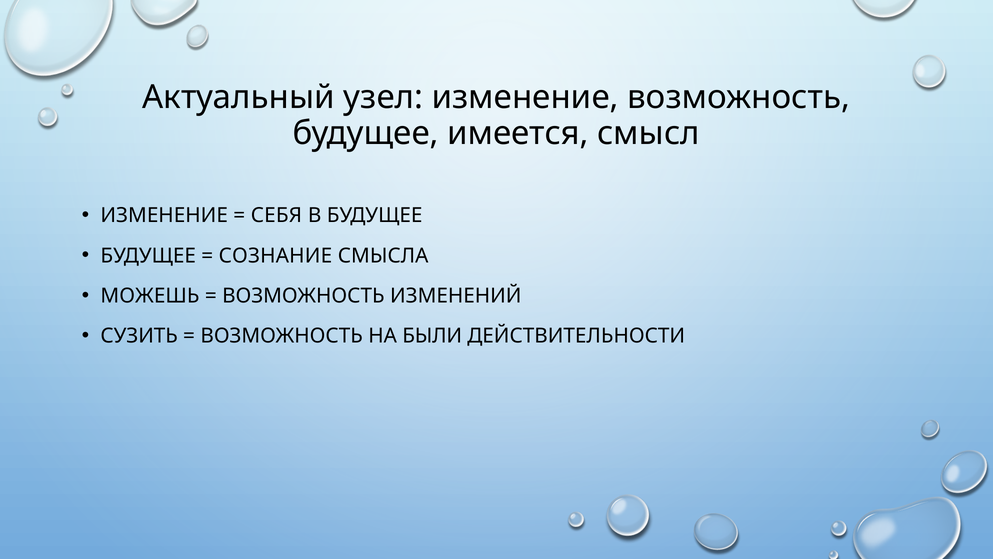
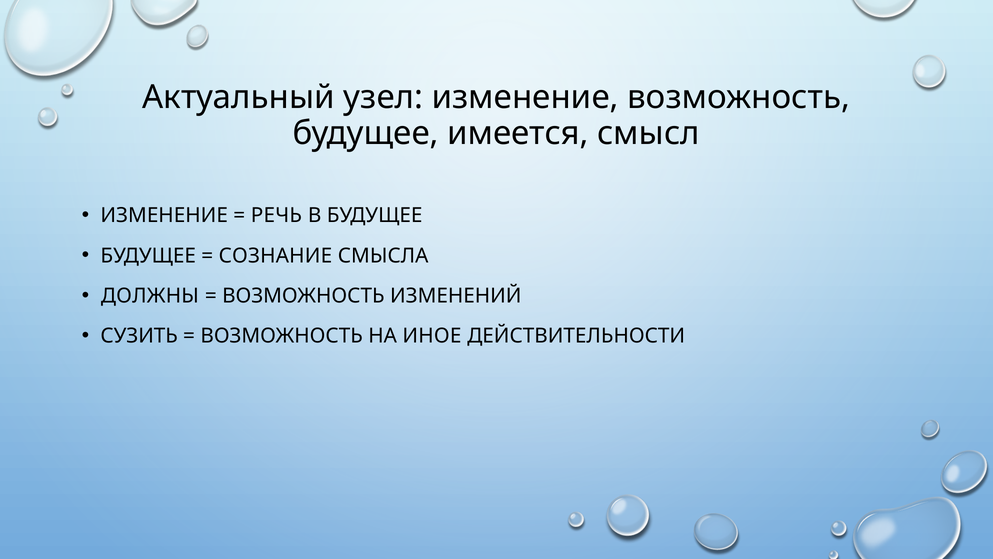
СЕБЯ: СЕБЯ -> РЕЧЬ
МОЖЕШЬ: МОЖЕШЬ -> ДОЛЖНЫ
БЫЛИ: БЫЛИ -> ИНОЕ
